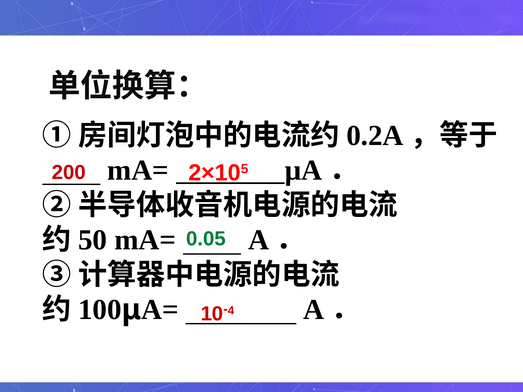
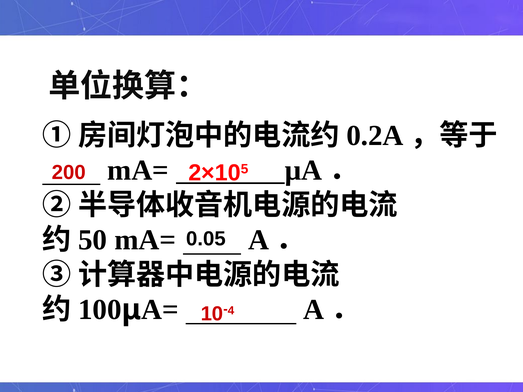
0.05 colour: green -> black
